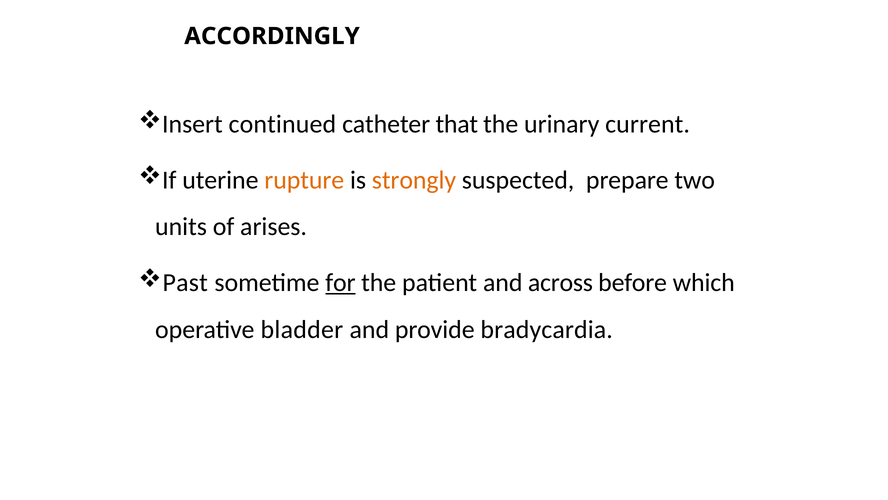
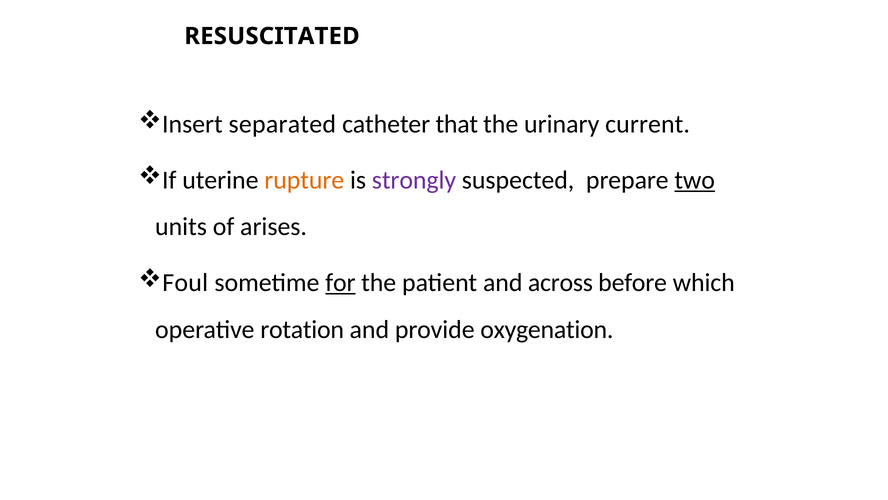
ACCORDINGLY: ACCORDINGLY -> RESUSCITATED
continued: continued -> separated
strongly colour: orange -> purple
two underline: none -> present
Past: Past -> Foul
bladder: bladder -> rotation
bradycardia: bradycardia -> oxygenation
